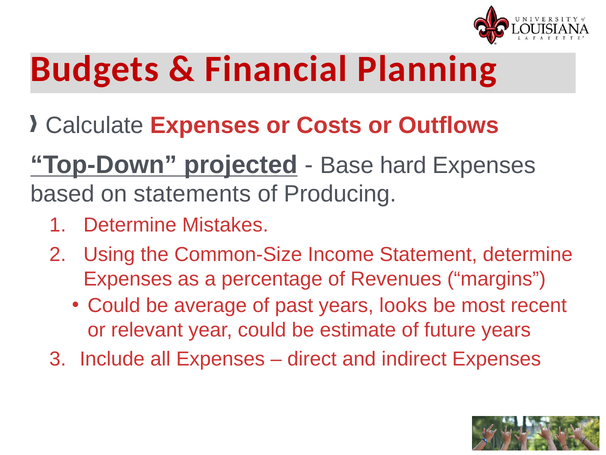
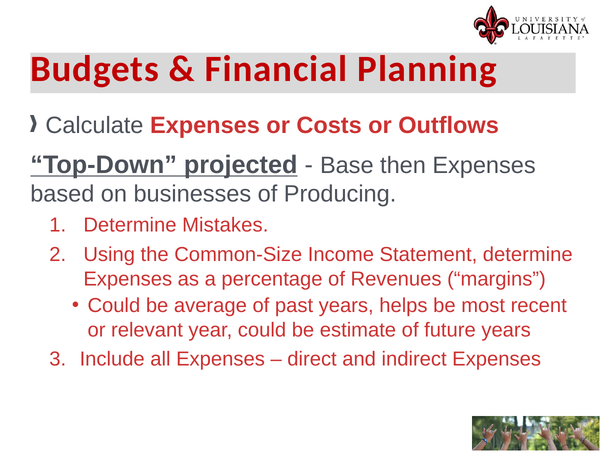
hard: hard -> then
statements: statements -> businesses
looks: looks -> helps
